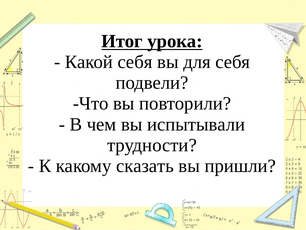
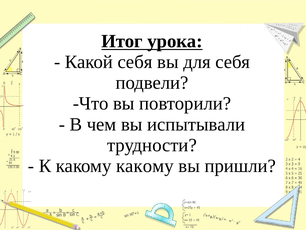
какому сказать: сказать -> какому
